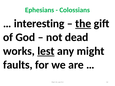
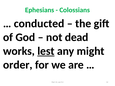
interesting: interesting -> conducted
the underline: present -> none
faults: faults -> order
